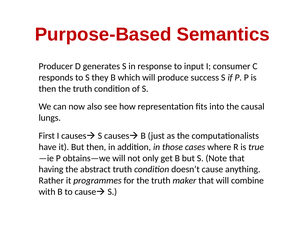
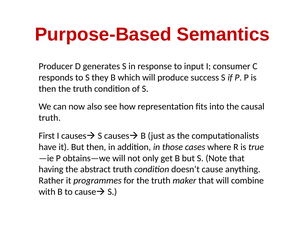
lungs at (50, 118): lungs -> truth
